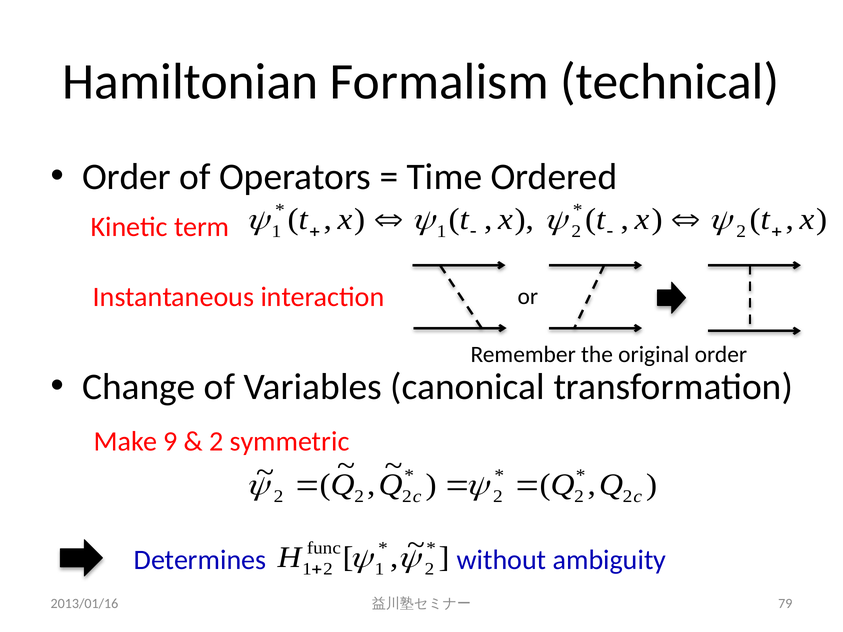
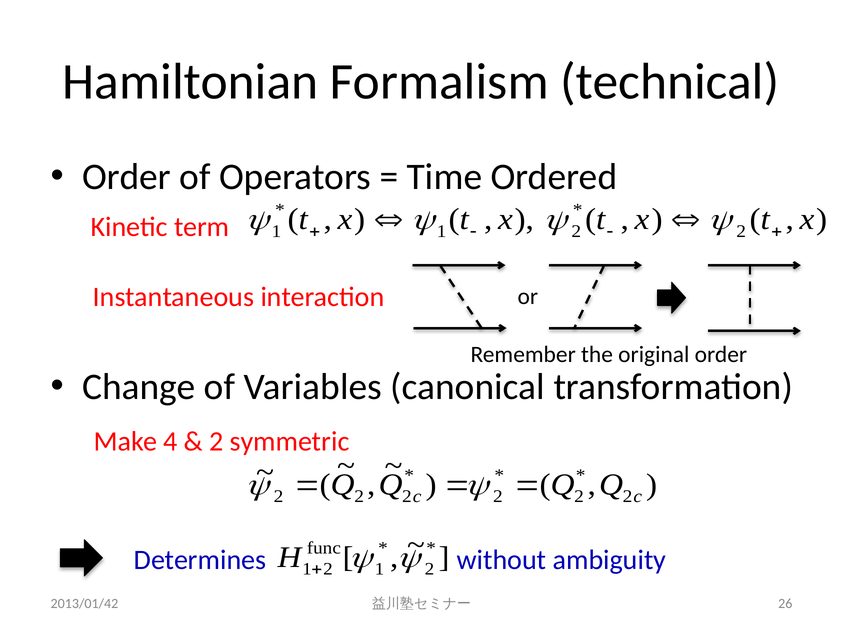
9: 9 -> 4
2013/01/16: 2013/01/16 -> 2013/01/42
79: 79 -> 26
